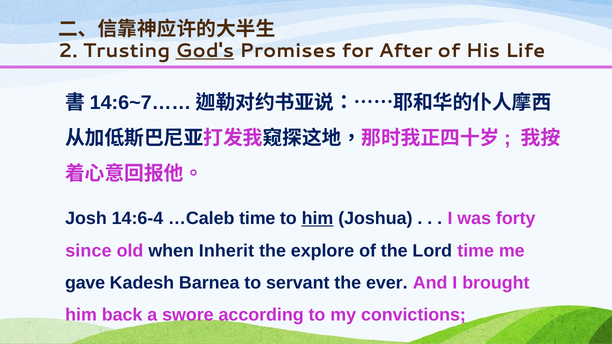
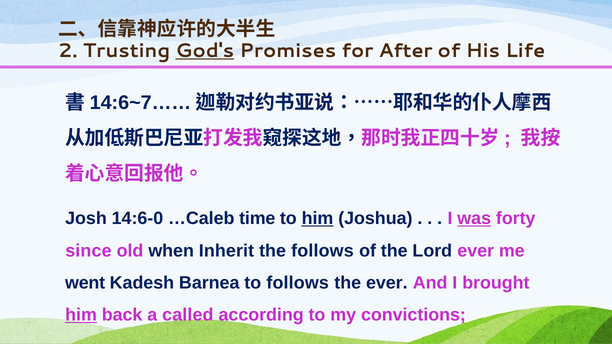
14:6-4: 14:6-4 -> 14:6-0
was underline: none -> present
the explore: explore -> follows
Lord time: time -> ever
gave: gave -> went
to servant: servant -> follows
him at (81, 315) underline: none -> present
swore: swore -> called
